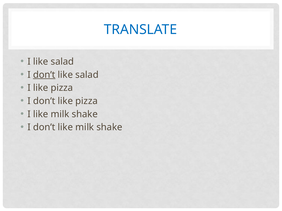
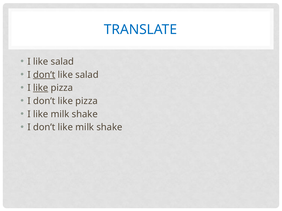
like at (41, 88) underline: none -> present
